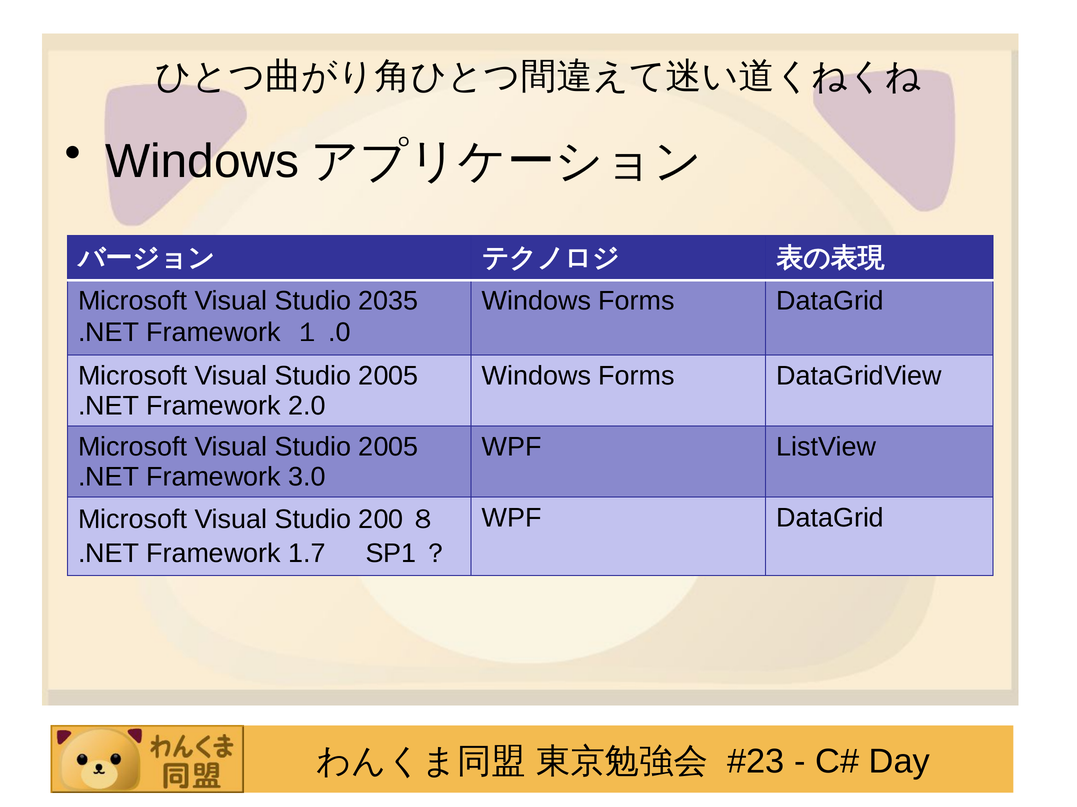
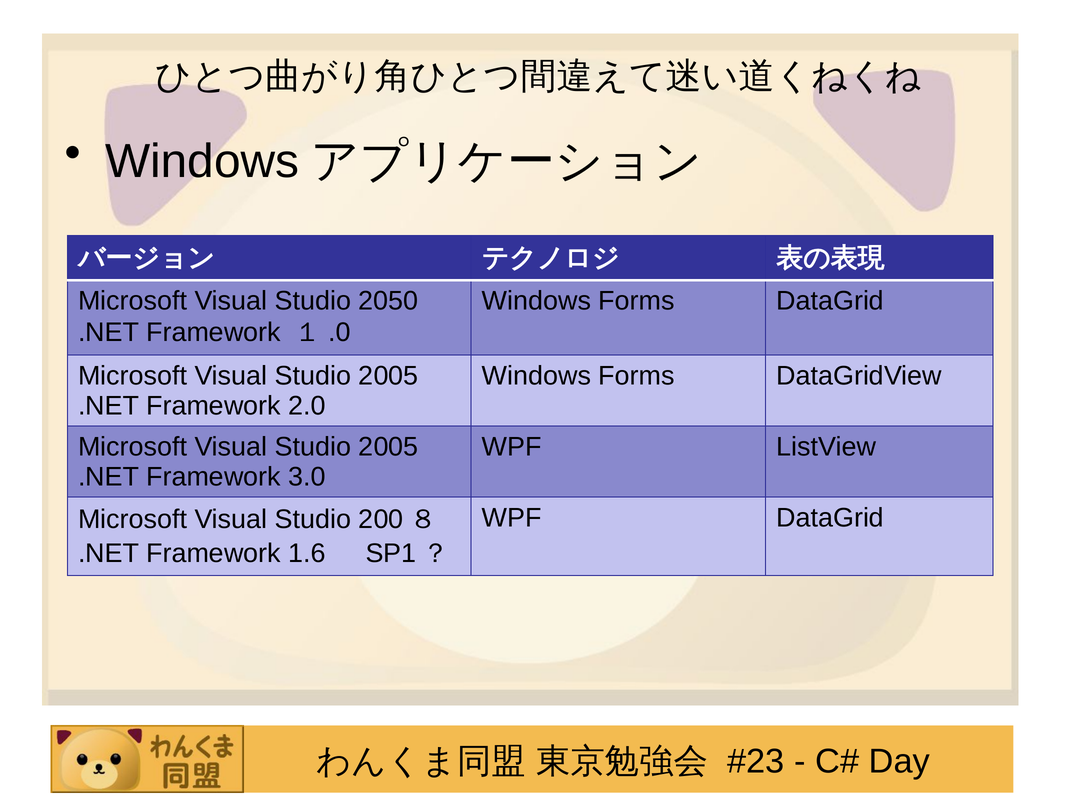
2035: 2035 -> 2050
1.7: 1.7 -> 1.6
